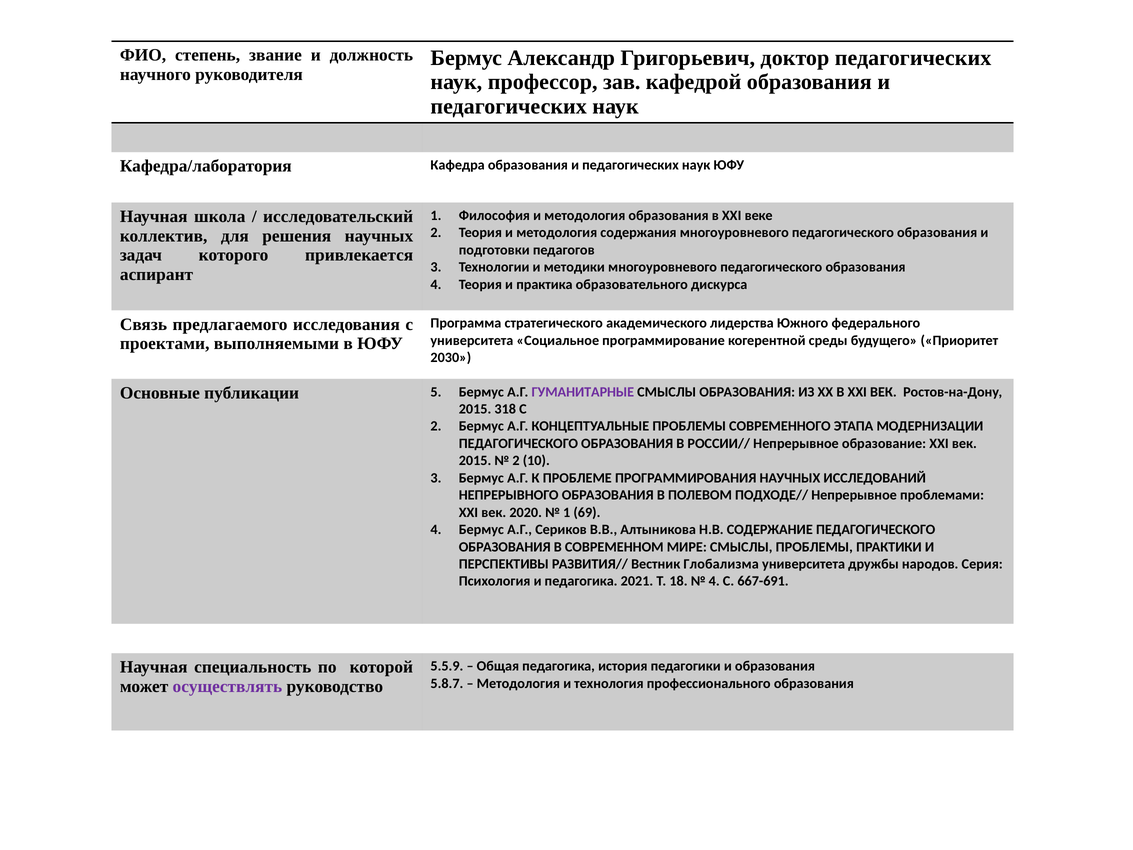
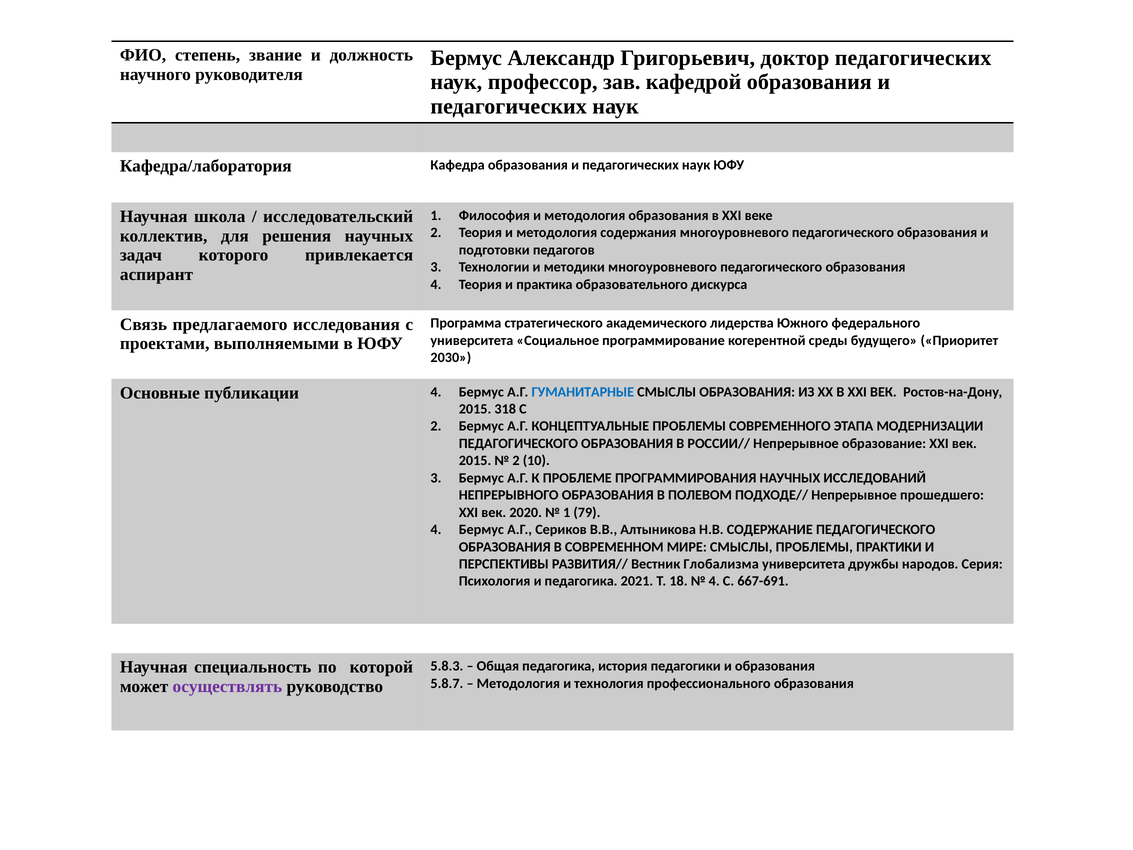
публикации 5: 5 -> 4
ГУМАНИТАРНЫЕ colour: purple -> blue
проблемами: проблемами -> прошедшего
69: 69 -> 79
5.5.9: 5.5.9 -> 5.8.3
